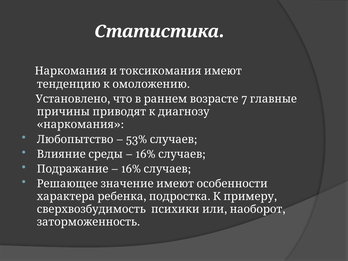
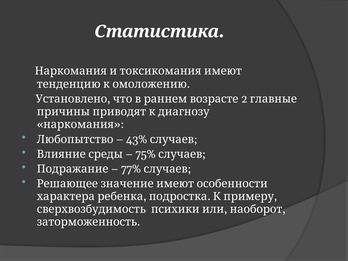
7: 7 -> 2
53%: 53% -> 43%
16% at (146, 154): 16% -> 75%
16% at (131, 169): 16% -> 77%
